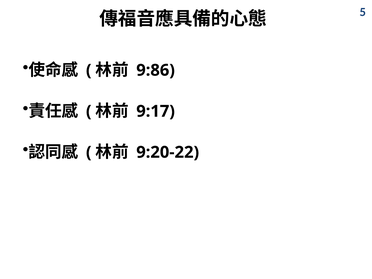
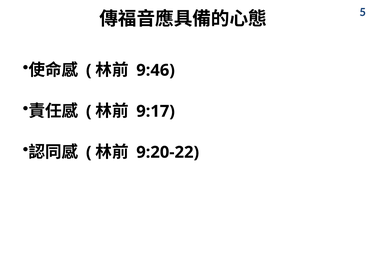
9:86: 9:86 -> 9:46
